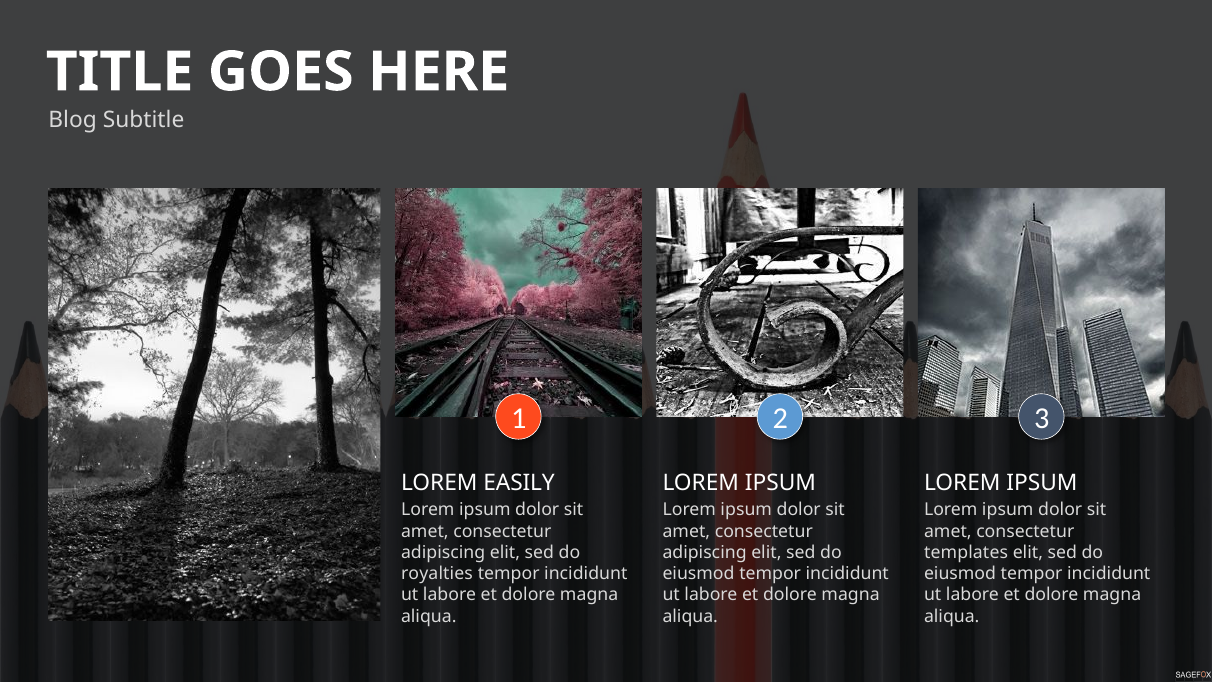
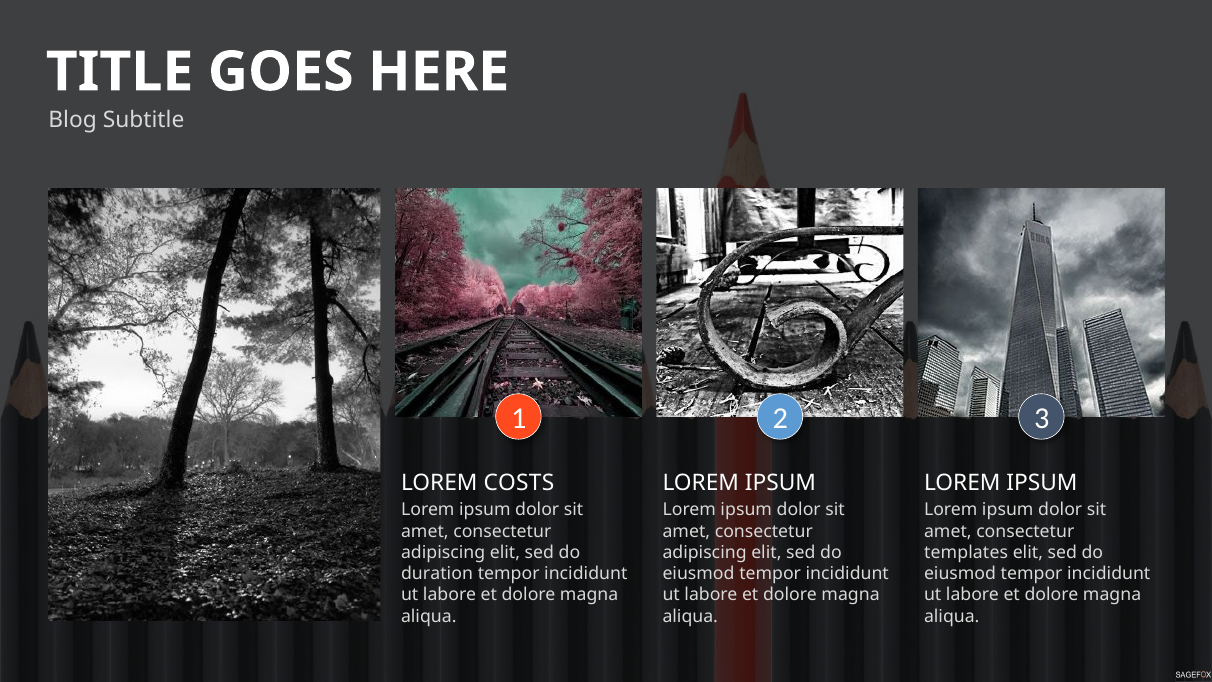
EASILY: EASILY -> COSTS
royalties: royalties -> duration
